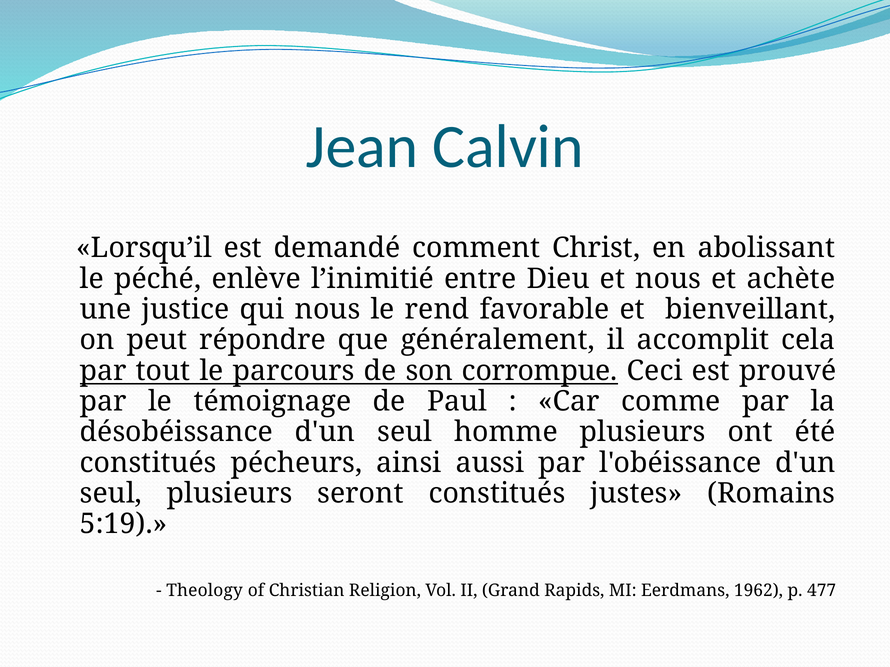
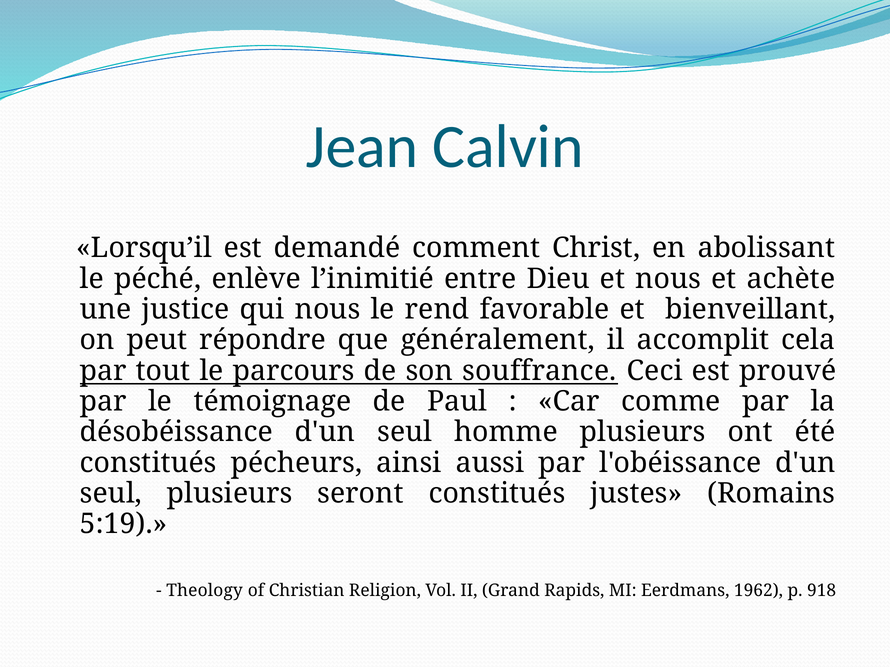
corrompue: corrompue -> souffrance
477: 477 -> 918
